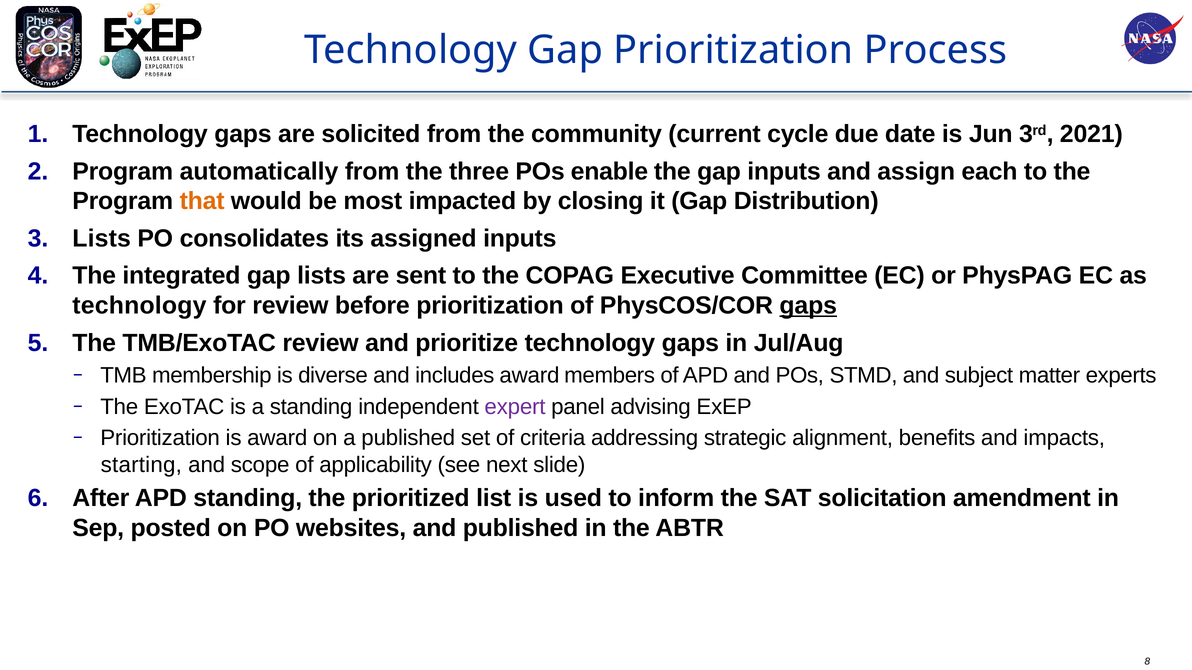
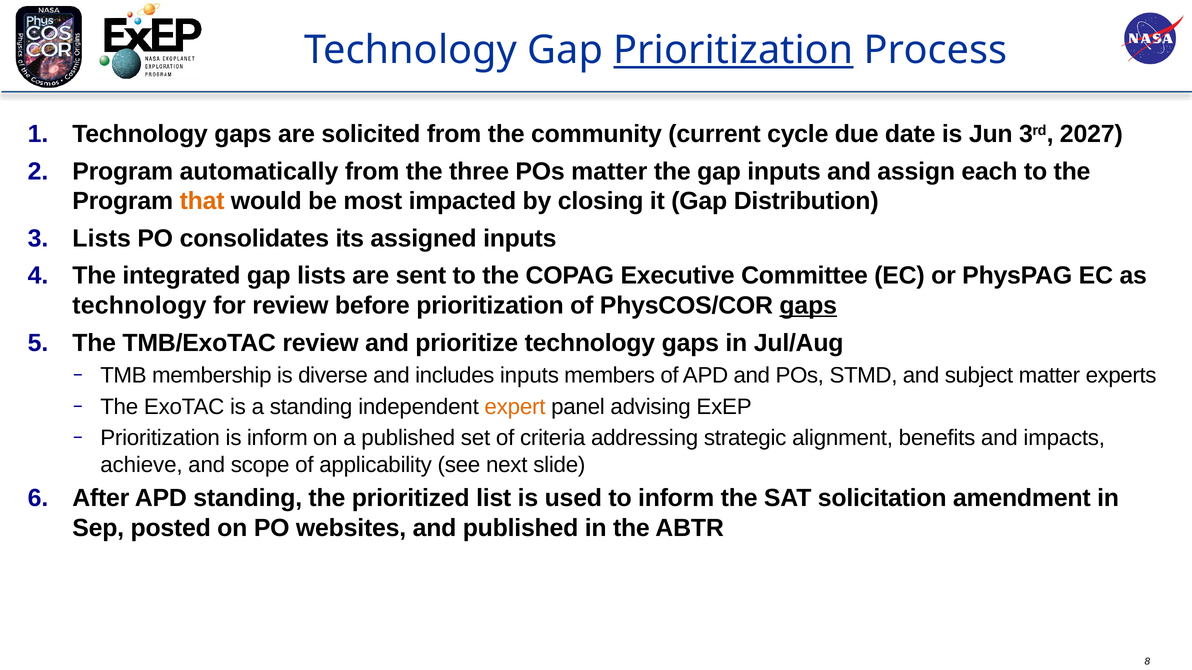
Prioritization at (733, 50) underline: none -> present
2021: 2021 -> 2027
POs enable: enable -> matter
includes award: award -> inputs
expert colour: purple -> orange
is award: award -> inform
starting: starting -> achieve
